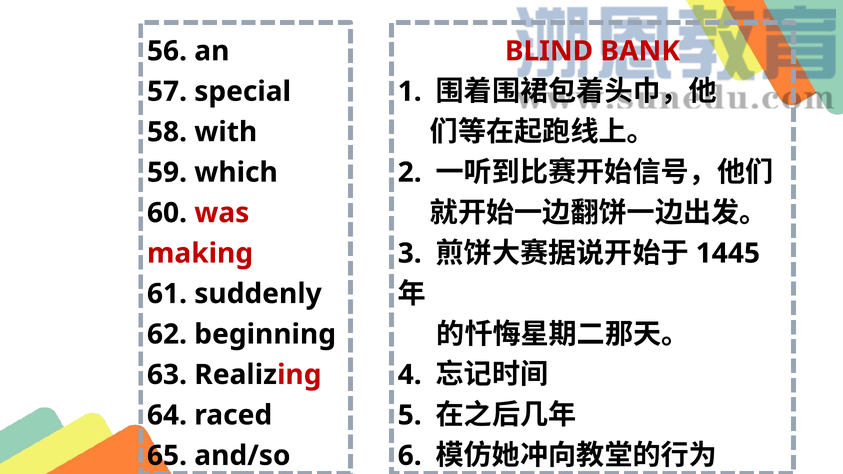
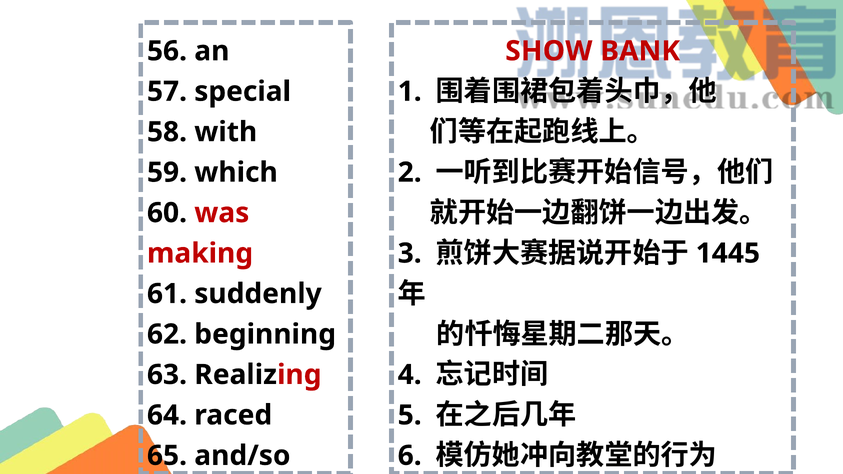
BLIND: BLIND -> SHOW
